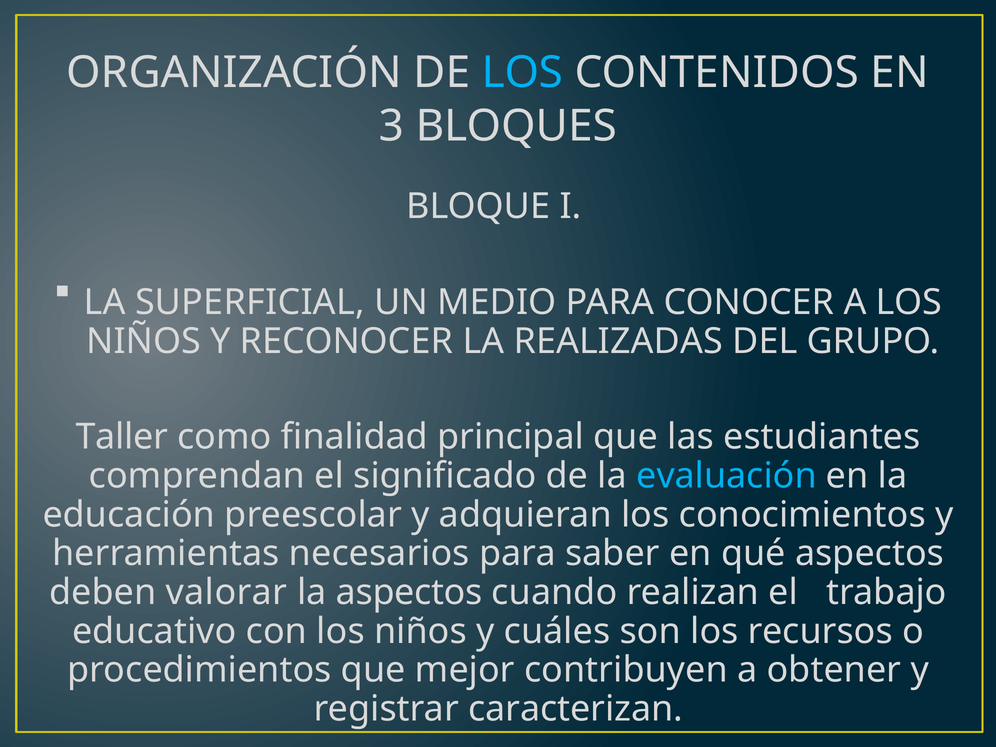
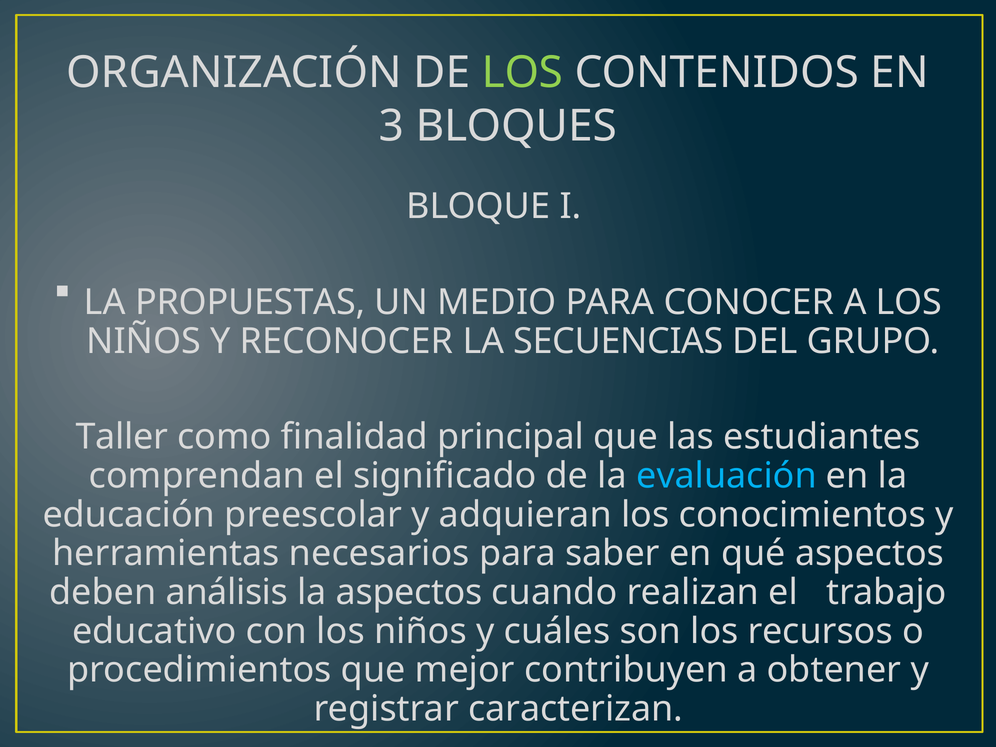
LOS at (522, 73) colour: light blue -> light green
SUPERFICIAL: SUPERFICIAL -> PROPUESTAS
REALIZADAS: REALIZADAS -> SECUENCIAS
valorar: valorar -> análisis
